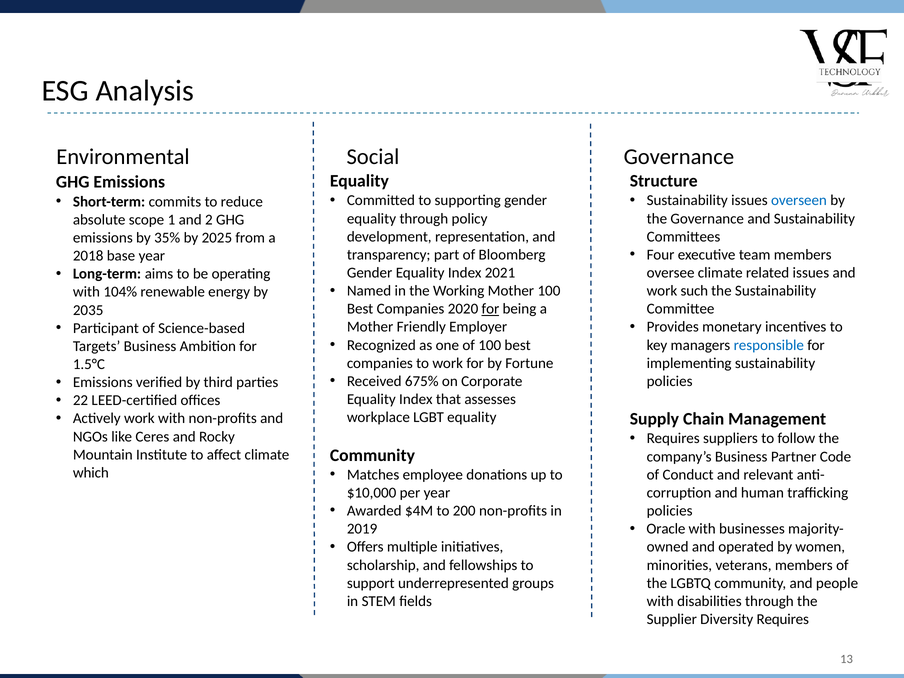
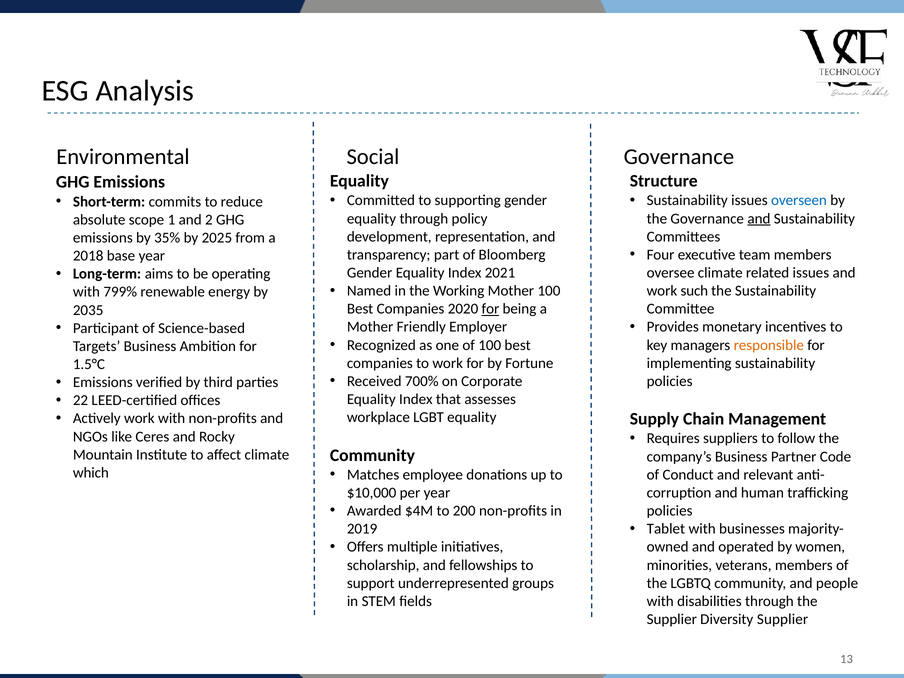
and at (759, 219) underline: none -> present
104%: 104% -> 799%
responsible colour: blue -> orange
675%: 675% -> 700%
Oracle: Oracle -> Tablet
Diversity Requires: Requires -> Supplier
